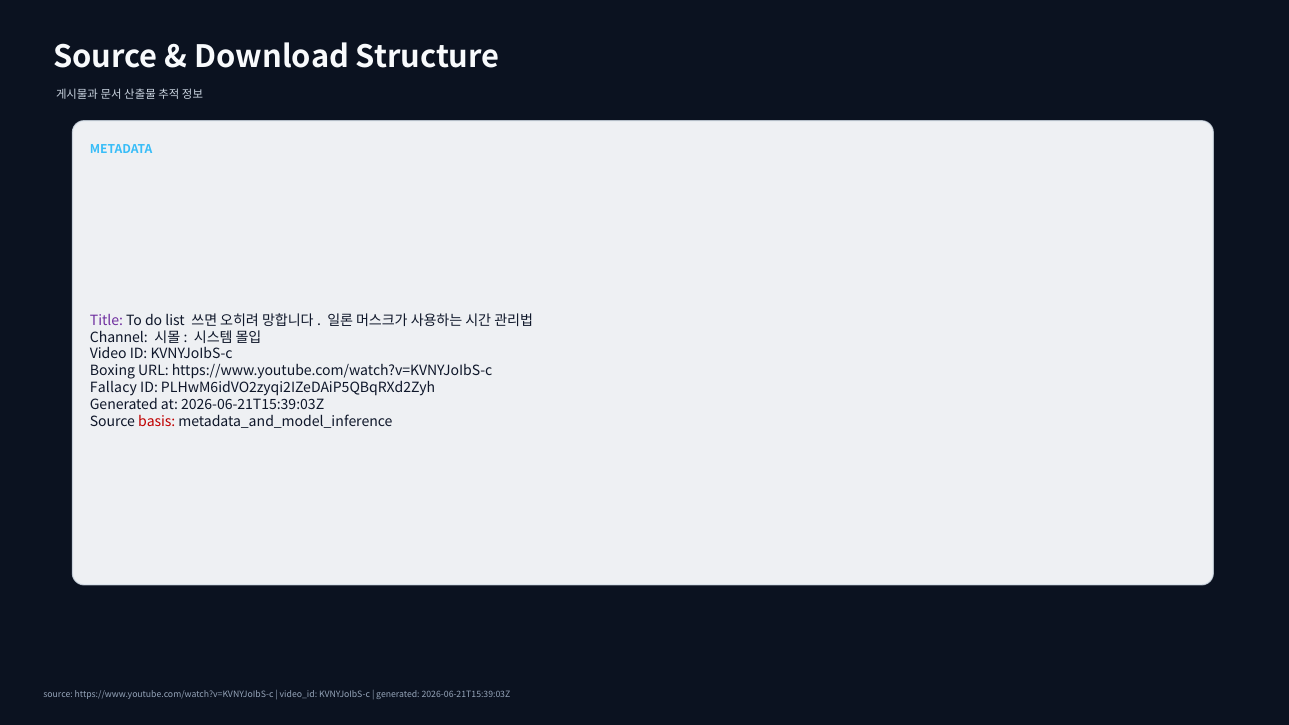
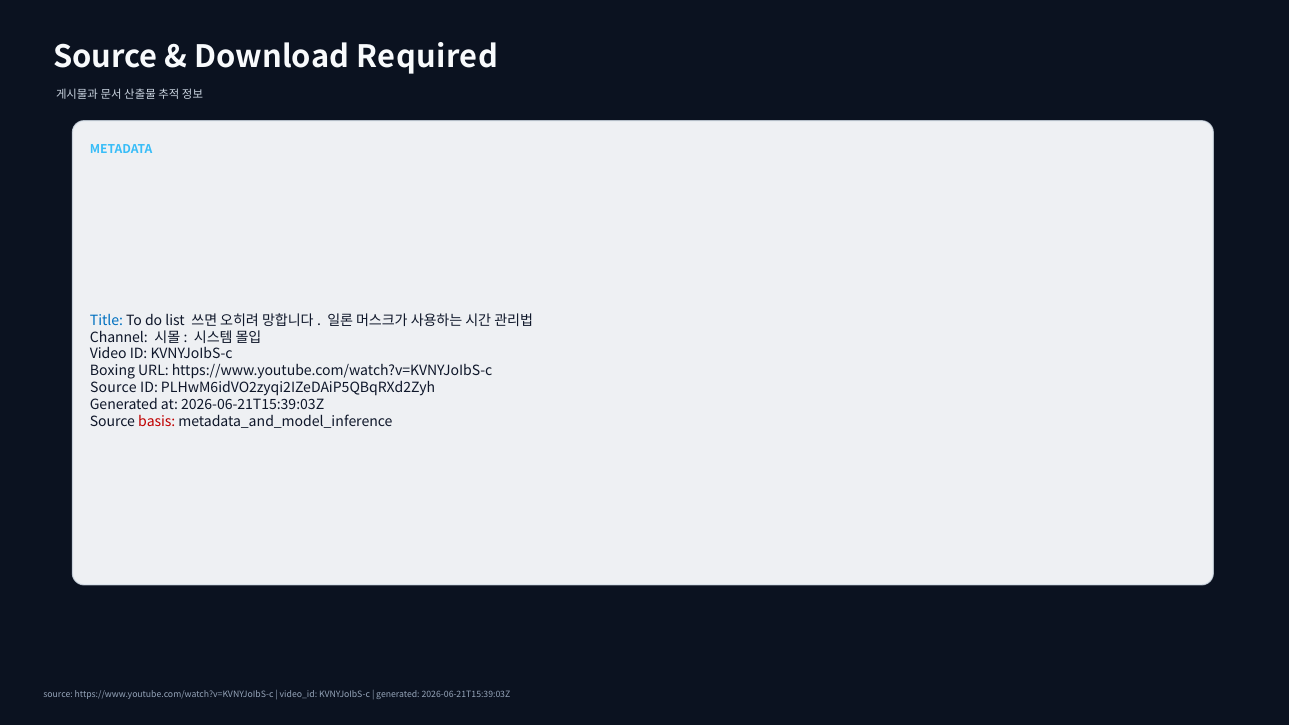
Structure: Structure -> Required
Title colour: purple -> blue
Fallacy at (113, 388): Fallacy -> Source
